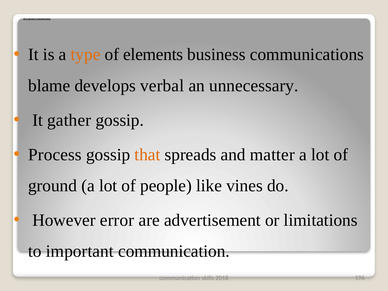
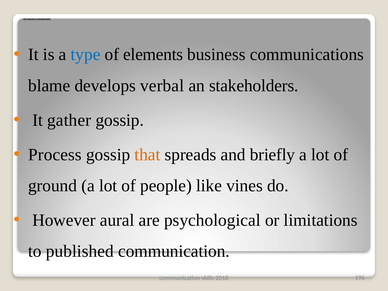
type colour: orange -> blue
unnecessary: unnecessary -> stakeholders
matter: matter -> briefly
error: error -> aural
advertisement: advertisement -> psychological
important: important -> published
